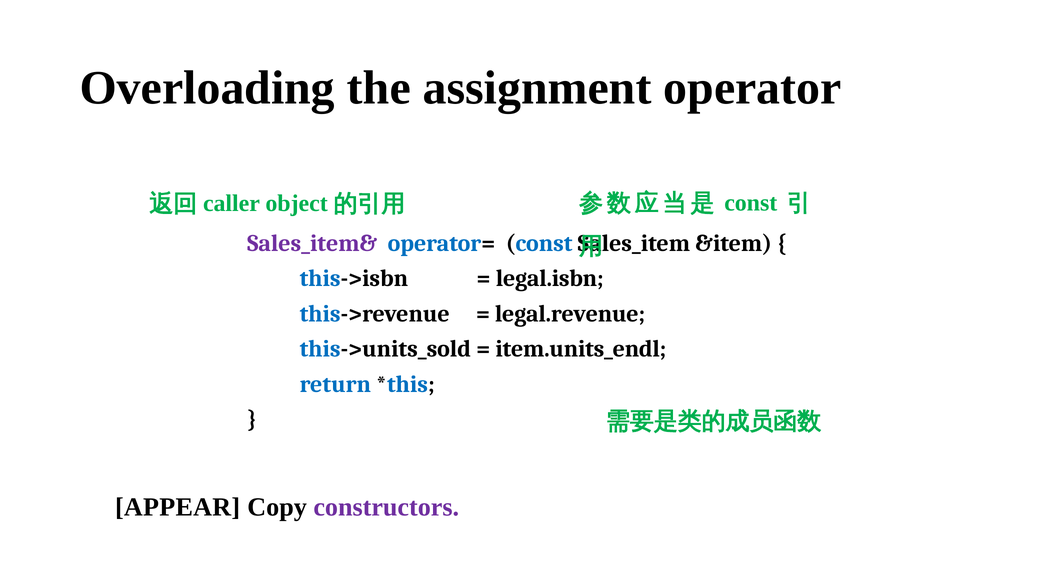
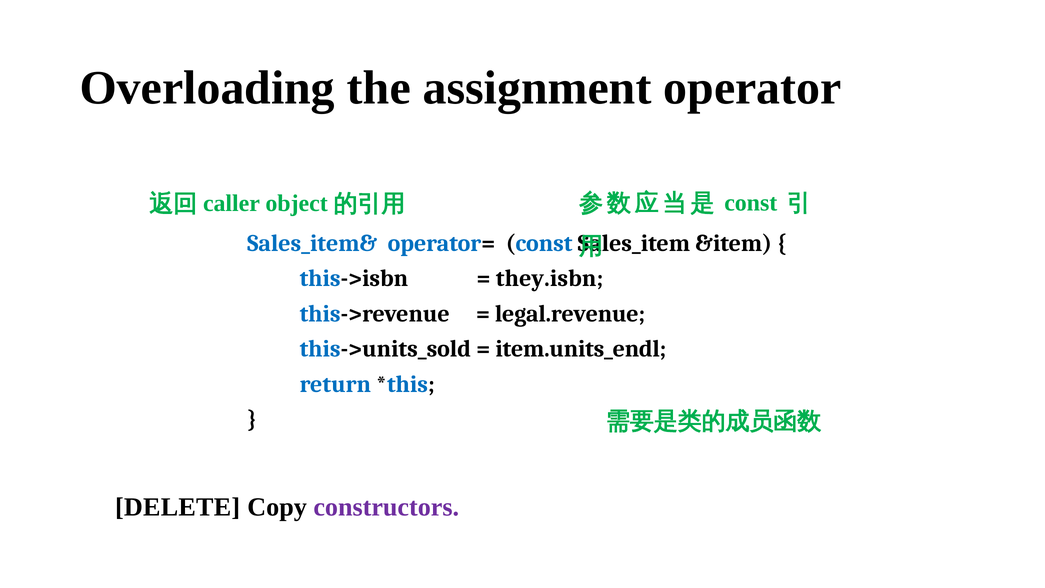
Sales_item& colour: purple -> blue
legal.isbn: legal.isbn -> they.isbn
APPEAR: APPEAR -> DELETE
